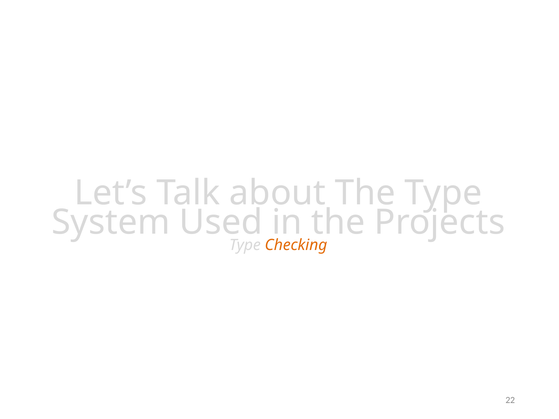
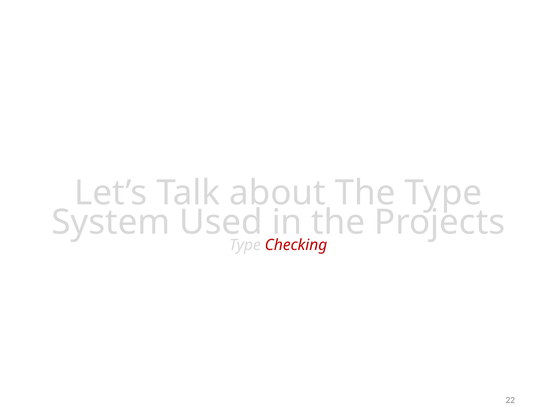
Checking colour: orange -> red
